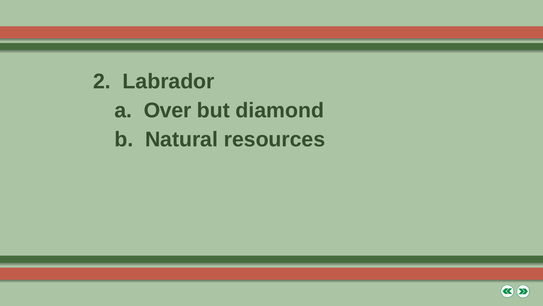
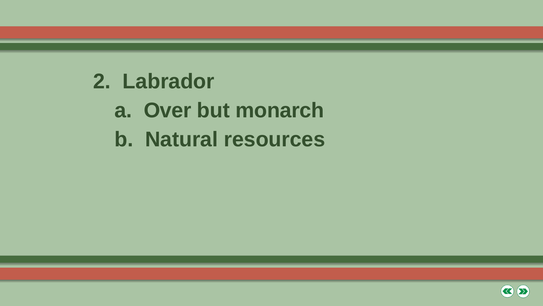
diamond: diamond -> monarch
